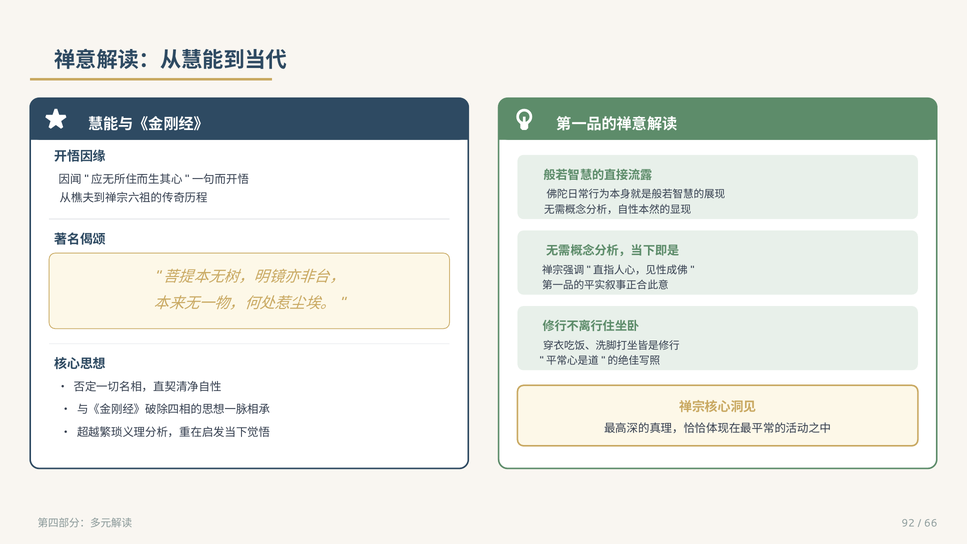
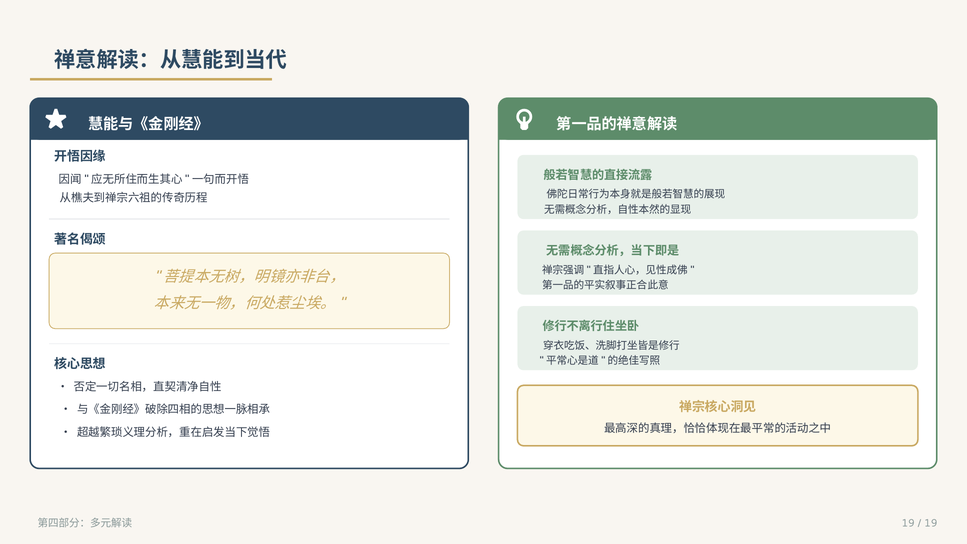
92 at (908, 523): 92 -> 19
66 at (931, 523): 66 -> 19
